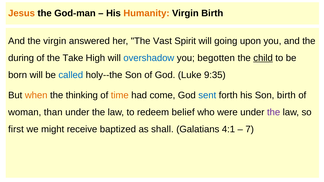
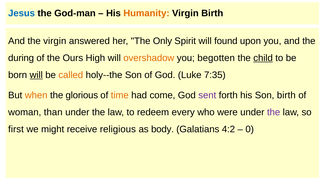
Jesus colour: orange -> blue
Vast: Vast -> Only
going: going -> found
Take: Take -> Ours
overshadow colour: blue -> orange
will at (36, 75) underline: none -> present
called colour: blue -> orange
9:35: 9:35 -> 7:35
thinking: thinking -> glorious
sent colour: blue -> purple
belief: belief -> every
baptized: baptized -> religious
shall: shall -> body
4:1: 4:1 -> 4:2
7: 7 -> 0
